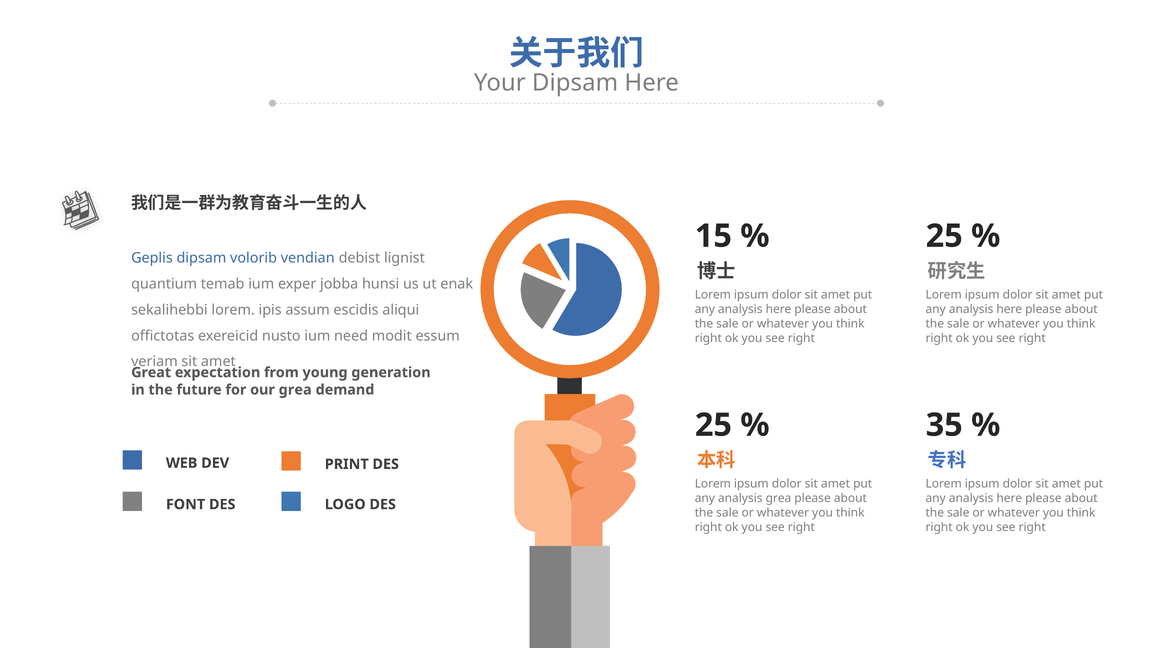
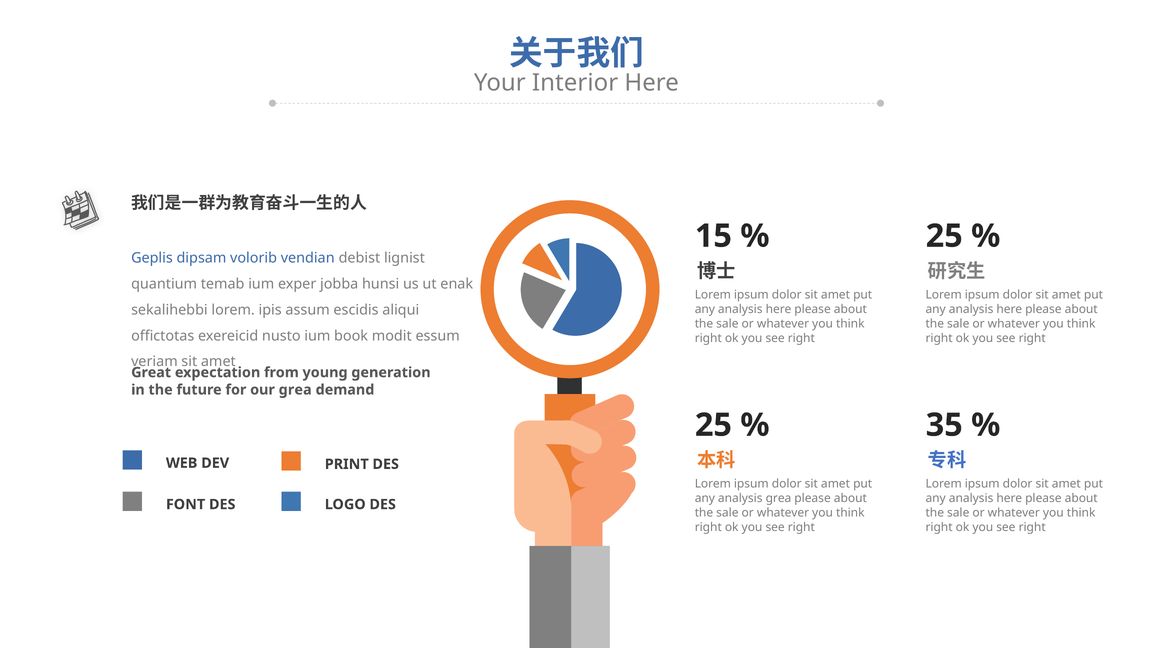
Your Dipsam: Dipsam -> Interior
need: need -> book
